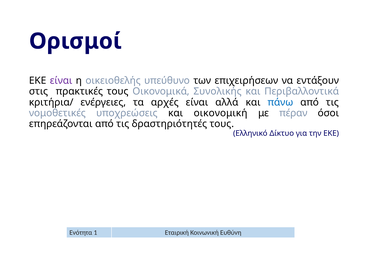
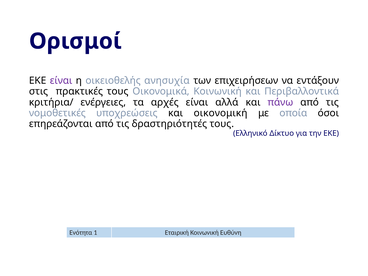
υπεύθυνο: υπεύθυνο -> ανησυχία
Οικονομικά Συνολικής: Συνολικής -> Κοινωνική
πάνω colour: blue -> purple
πέραν: πέραν -> οποία
